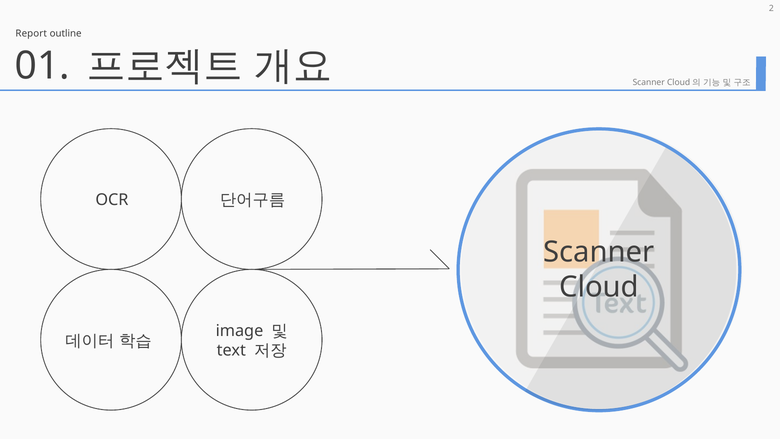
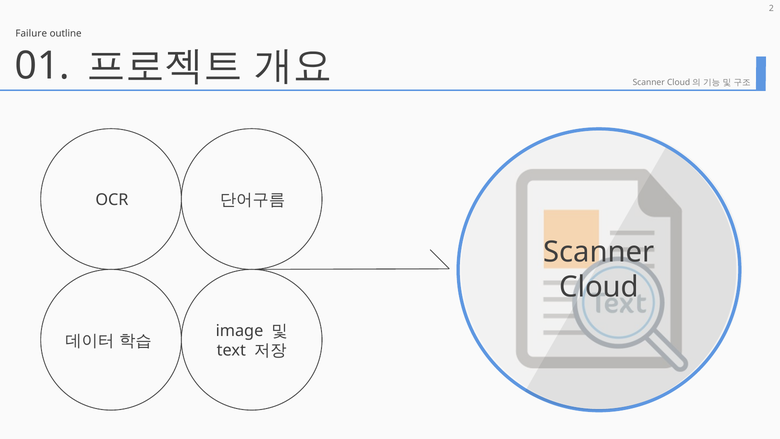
Report: Report -> Failure
